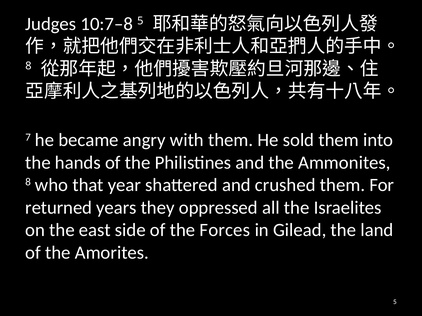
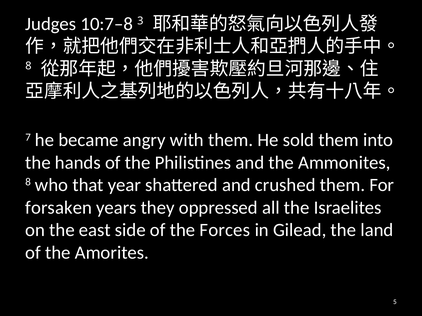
10:7–8 5: 5 -> 3
returned: returned -> forsaken
